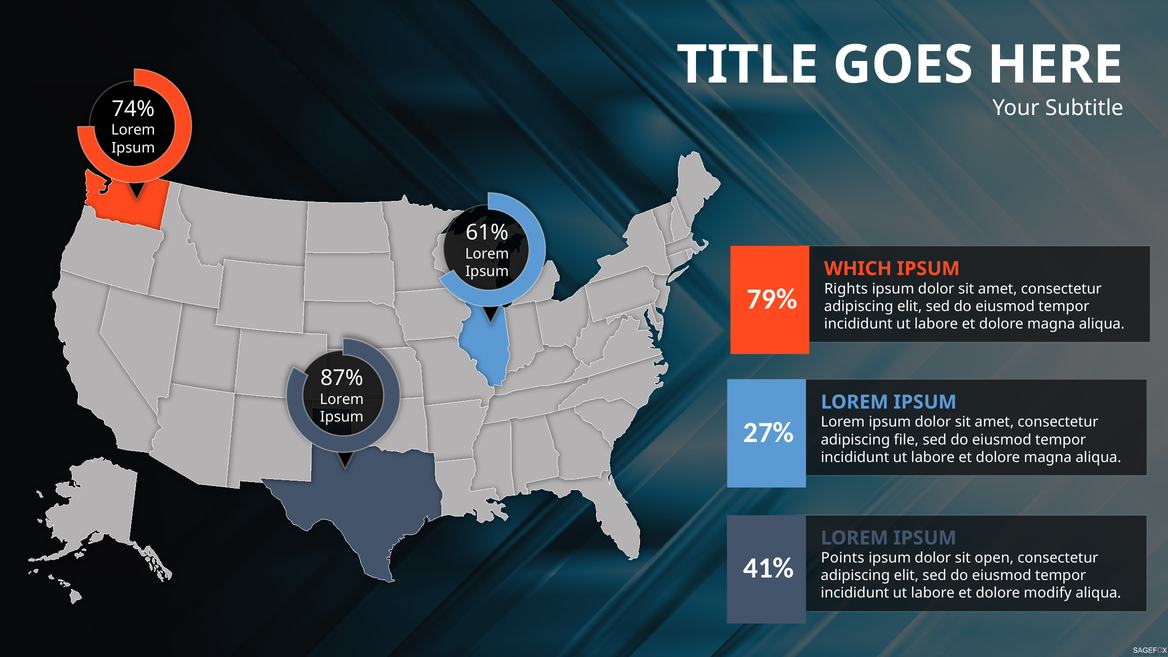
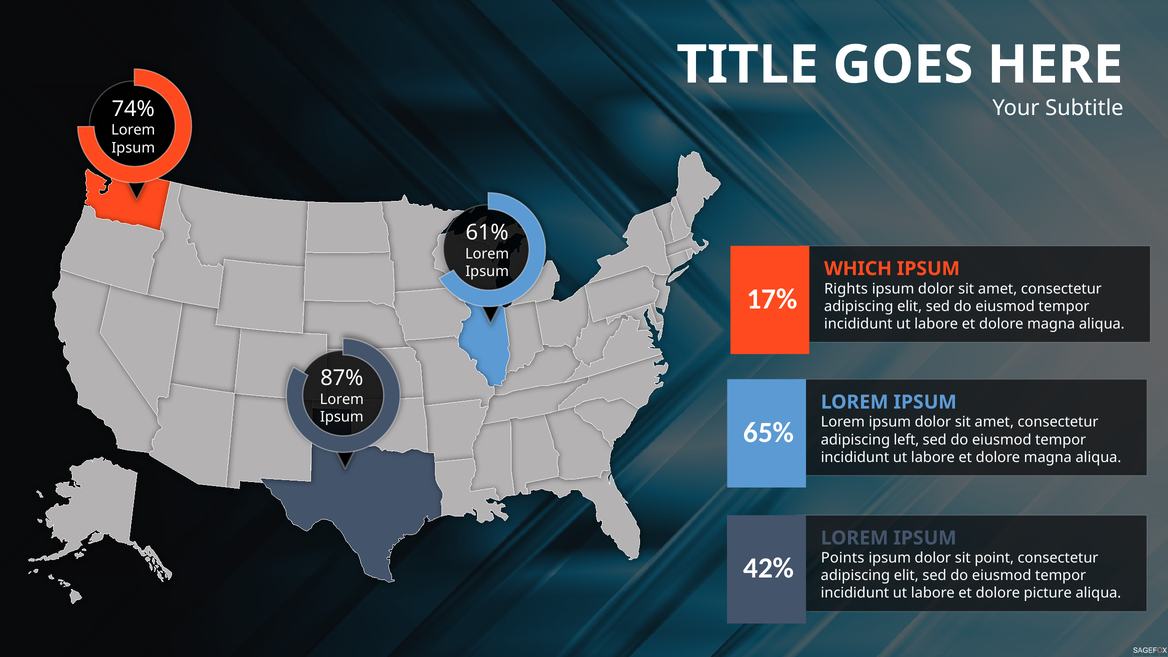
79%: 79% -> 17%
27%: 27% -> 65%
file: file -> left
open: open -> point
41%: 41% -> 42%
modify: modify -> picture
